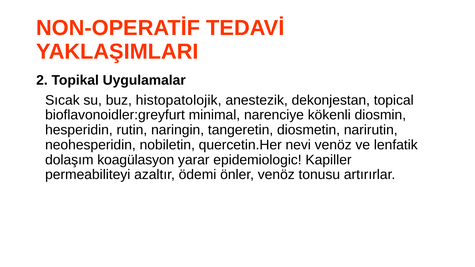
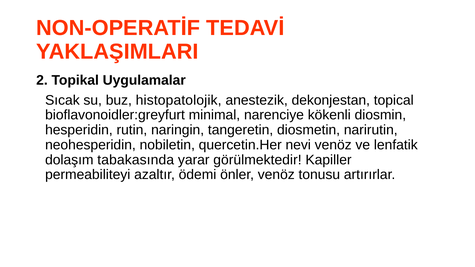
koagülasyon: koagülasyon -> tabakasında
epidemiologic: epidemiologic -> görülmektedir
